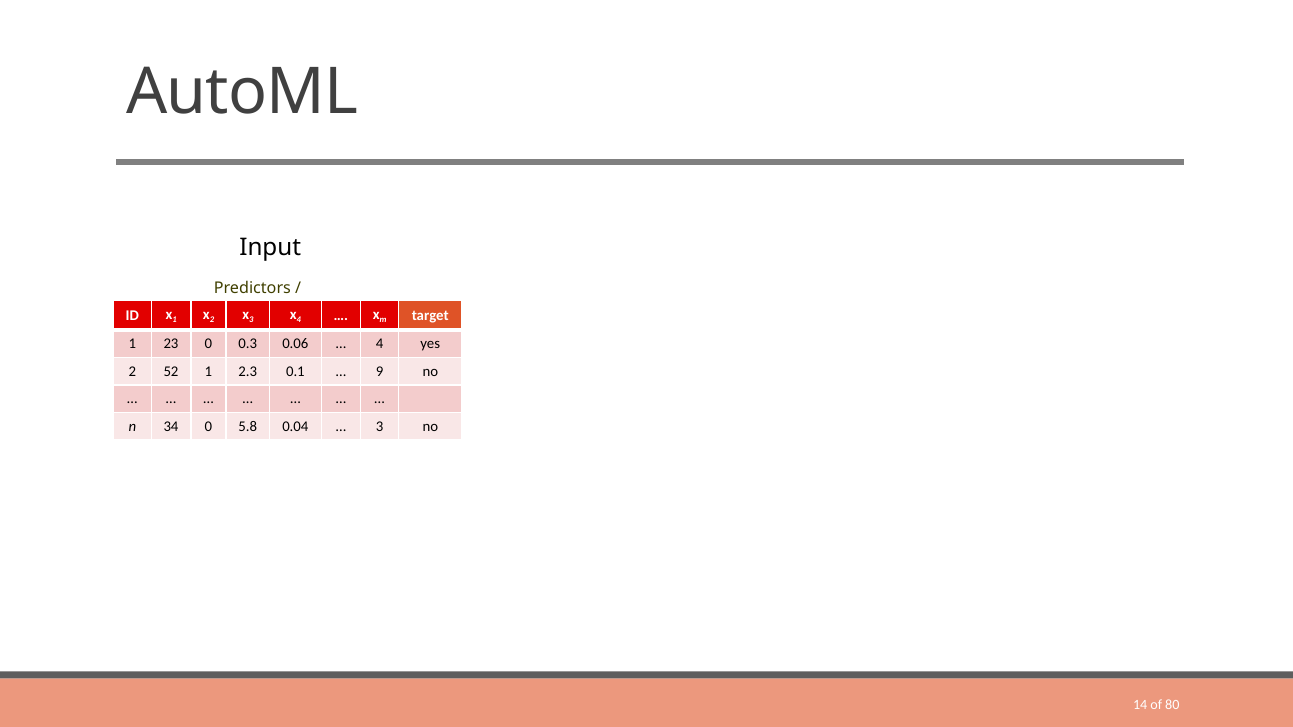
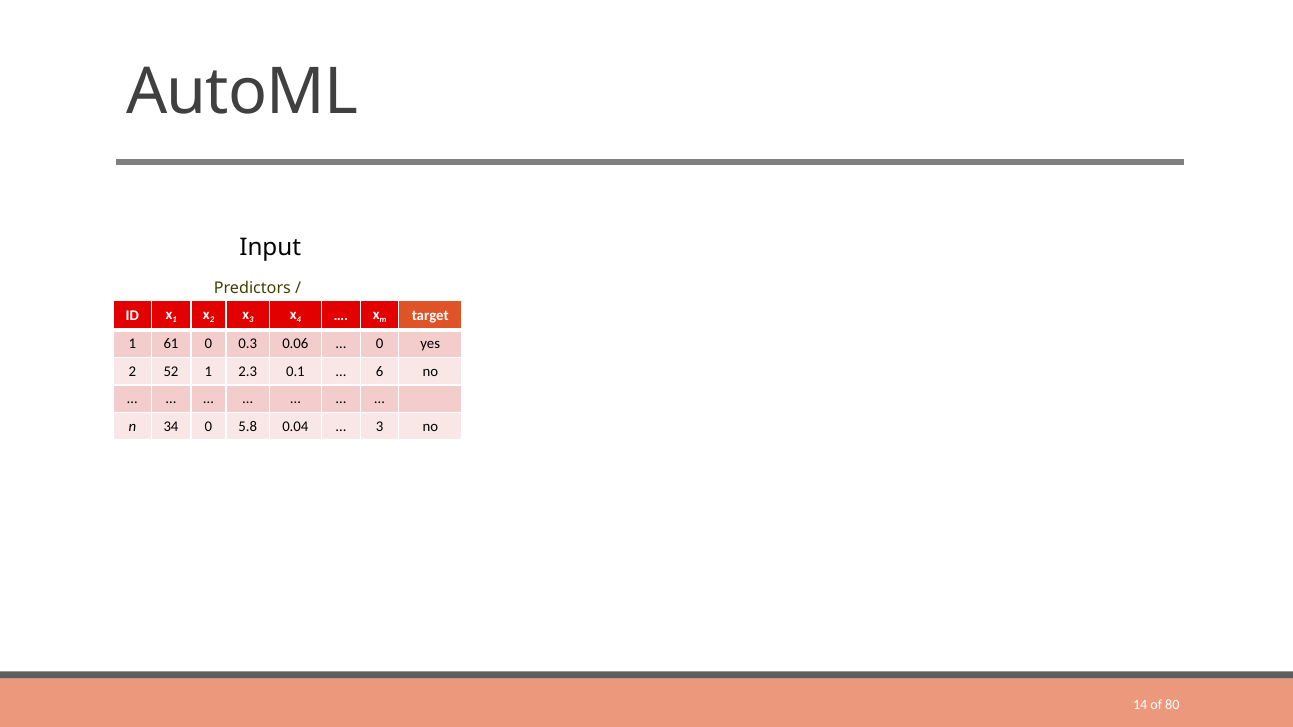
23: 23 -> 61
4 at (380, 344): 4 -> 0
9: 9 -> 6
